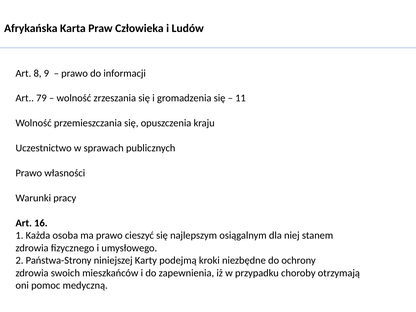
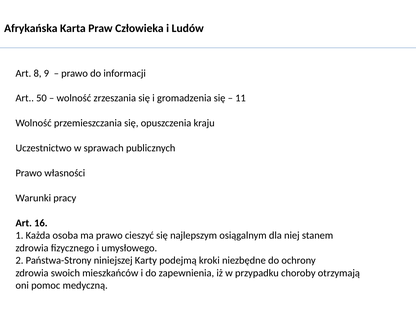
79: 79 -> 50
